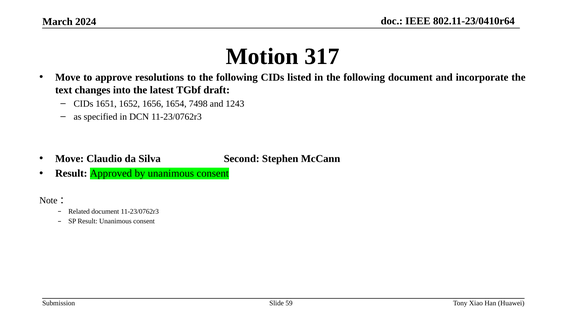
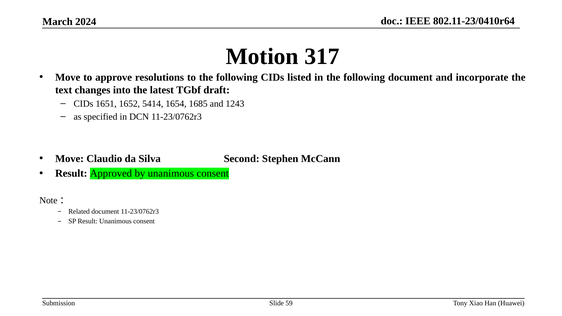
1656: 1656 -> 5414
7498: 7498 -> 1685
